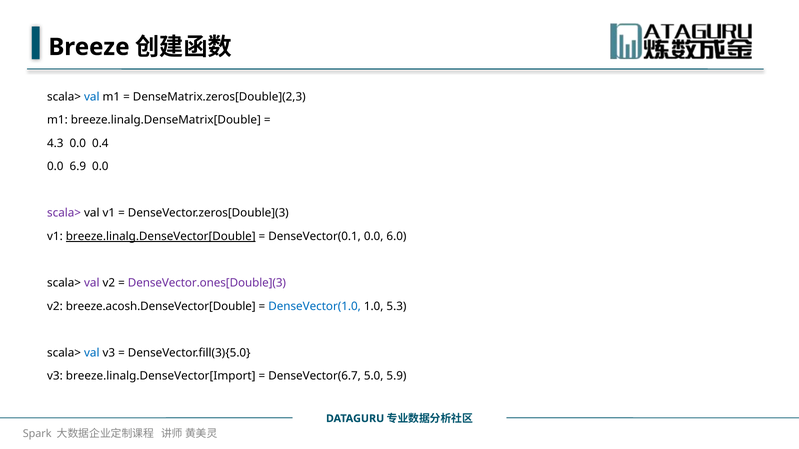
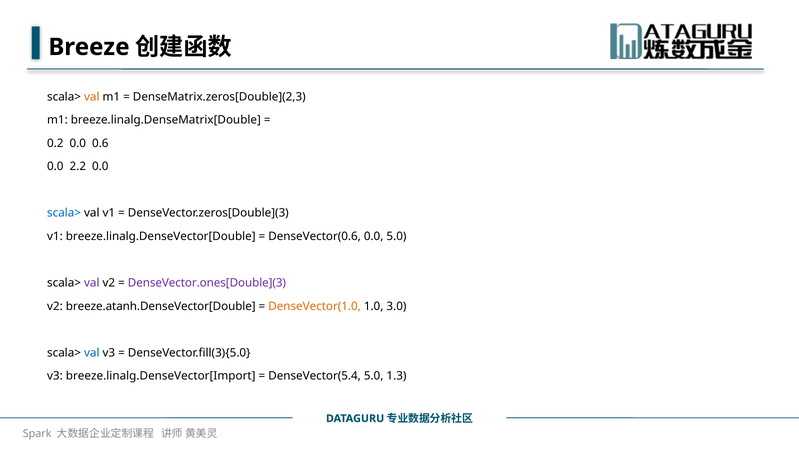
val at (92, 97) colour: blue -> orange
4.3: 4.3 -> 0.2
0.4: 0.4 -> 0.6
6.9: 6.9 -> 2.2
scala> at (64, 213) colour: purple -> blue
breeze.linalg.DenseVector[Double underline: present -> none
DenseVector(0.1: DenseVector(0.1 -> DenseVector(0.6
0.0 6.0: 6.0 -> 5.0
breeze.acosh.DenseVector[Double: breeze.acosh.DenseVector[Double -> breeze.atanh.DenseVector[Double
DenseVector(1.0 colour: blue -> orange
5.3: 5.3 -> 3.0
DenseVector(6.7: DenseVector(6.7 -> DenseVector(5.4
5.9: 5.9 -> 1.3
